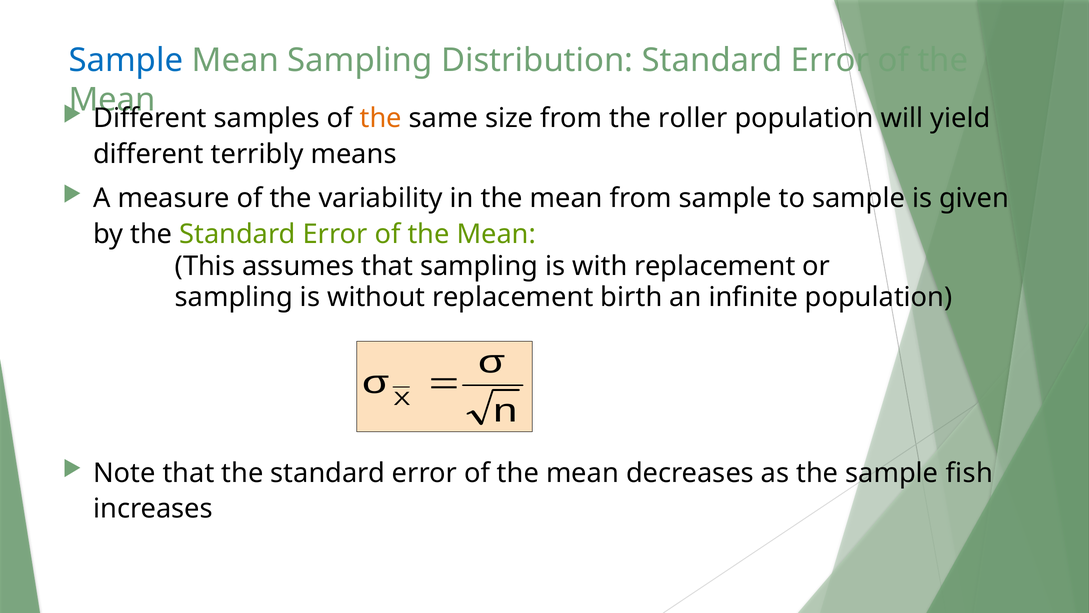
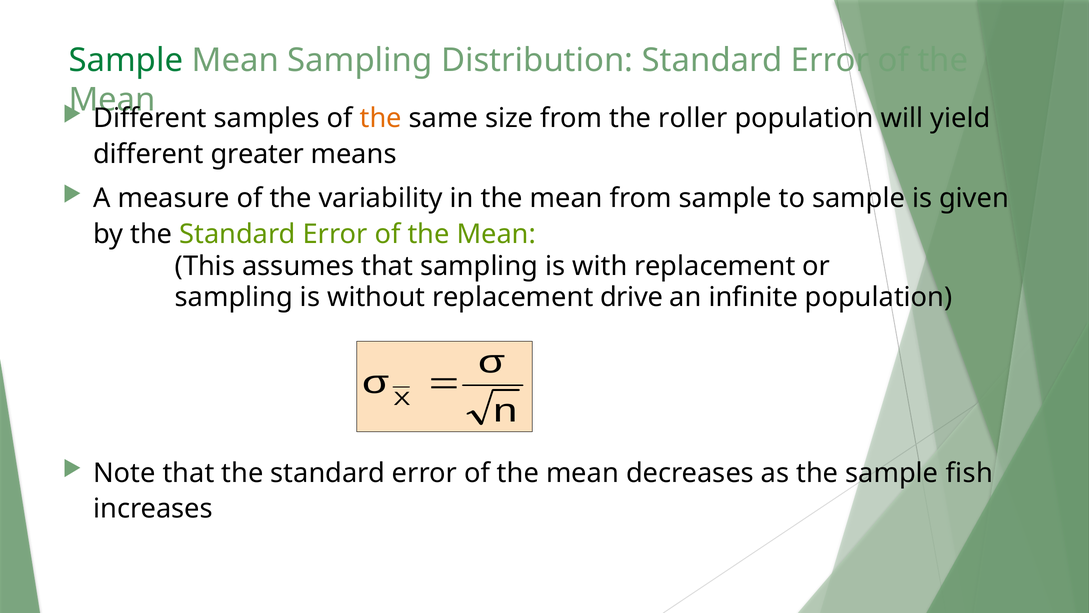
Sample at (126, 60) colour: blue -> green
terribly: terribly -> greater
birth: birth -> drive
